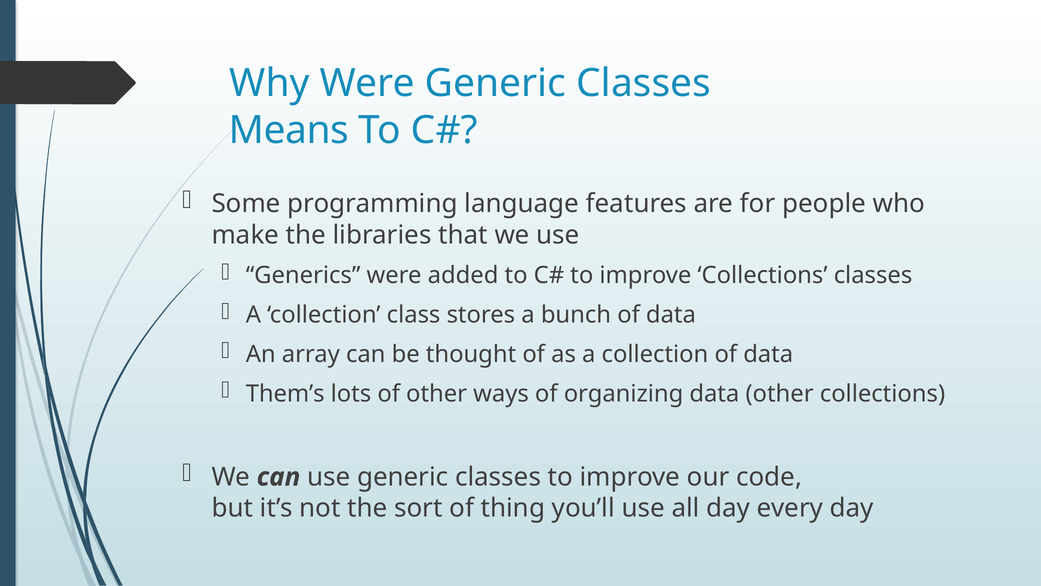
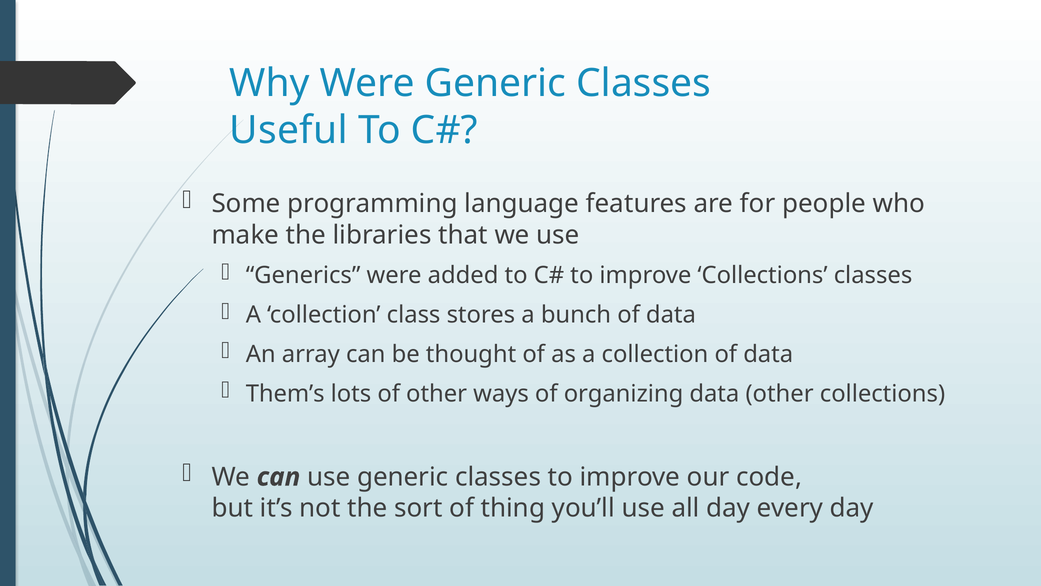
Means: Means -> Useful
